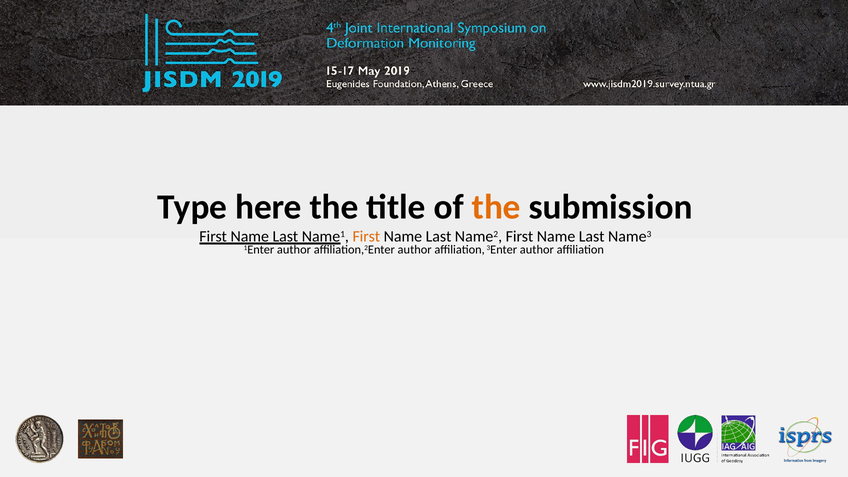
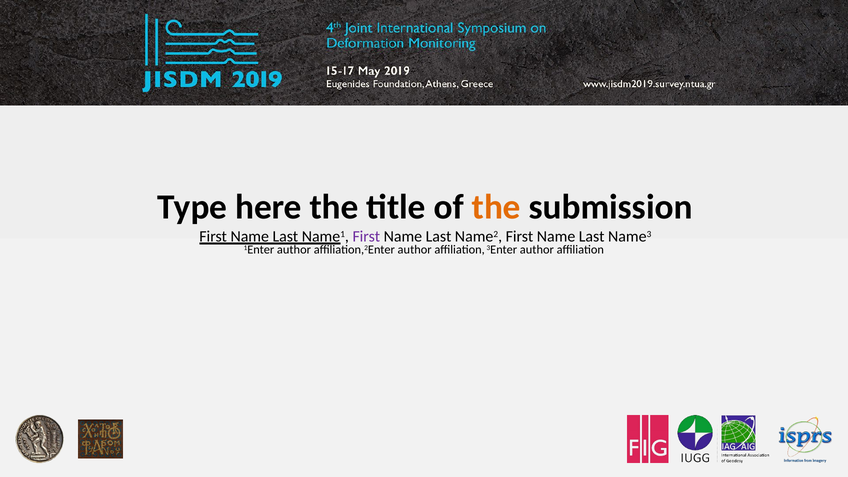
First at (366, 237) colour: orange -> purple
